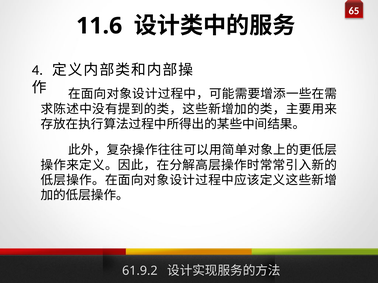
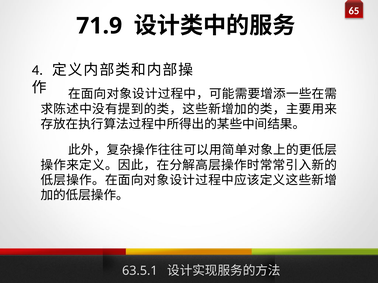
11.6: 11.6 -> 71.9
61.9.2: 61.9.2 -> 63.5.1
